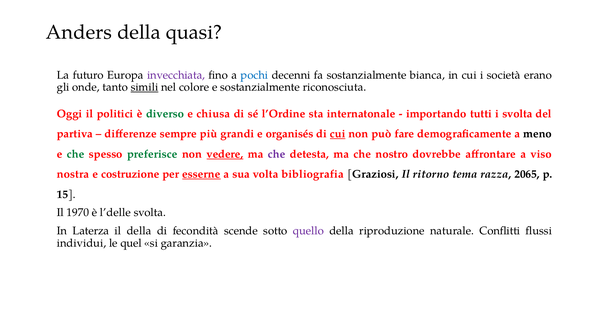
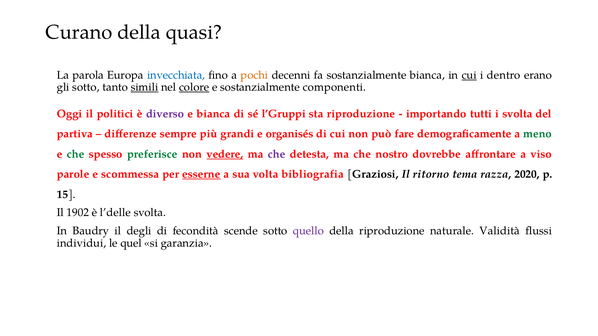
Anders: Anders -> Curano
futuro: futuro -> parola
invecchiata colour: purple -> blue
pochi colour: blue -> orange
cui at (469, 75) underline: none -> present
società: società -> dentro
gli onde: onde -> sotto
colore underline: none -> present
riconosciuta: riconosciuta -> componenti
diverso colour: green -> purple
e chiusa: chiusa -> bianca
l’Ordine: l’Ordine -> l’Gruppi
sta internatonale: internatonale -> riproduzione
cui at (338, 134) underline: present -> none
meno colour: black -> green
nostra: nostra -> parole
costruzione: costruzione -> scommessa
2065: 2065 -> 2020
1970: 1970 -> 1902
Laterza: Laterza -> Baudry
il della: della -> degli
Conflitti: Conflitti -> Validità
